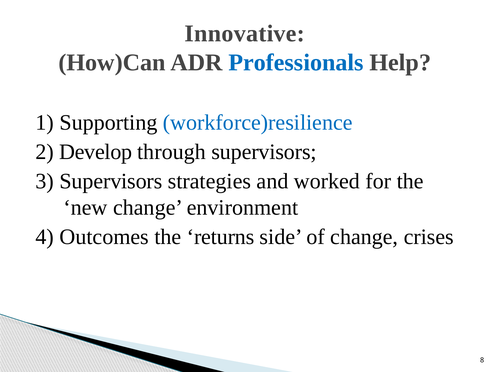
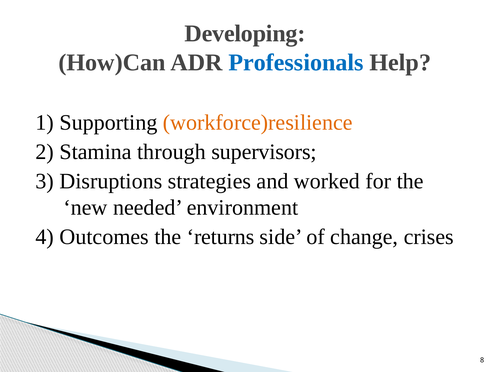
Innovative: Innovative -> Developing
workforce)resilience colour: blue -> orange
Develop: Develop -> Stamina
3 Supervisors: Supervisors -> Disruptions
new change: change -> needed
